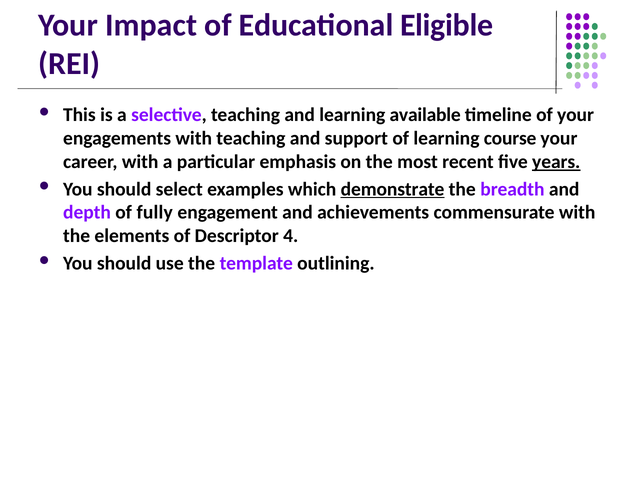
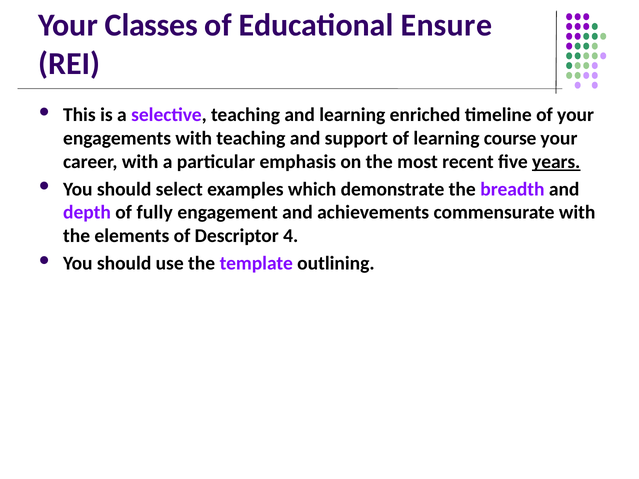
Impact: Impact -> Classes
Eligible: Eligible -> Ensure
available: available -> enriched
demonstrate underline: present -> none
